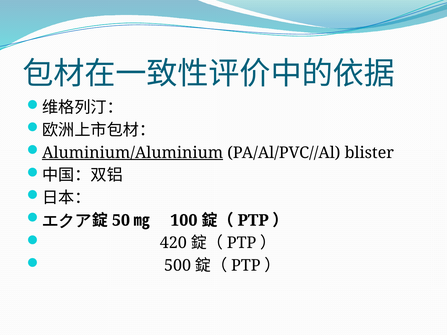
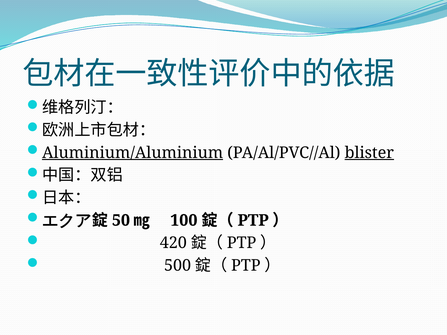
blister underline: none -> present
